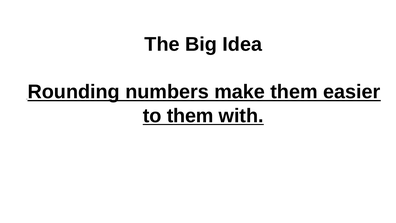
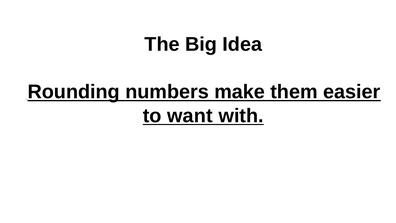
to them: them -> want
